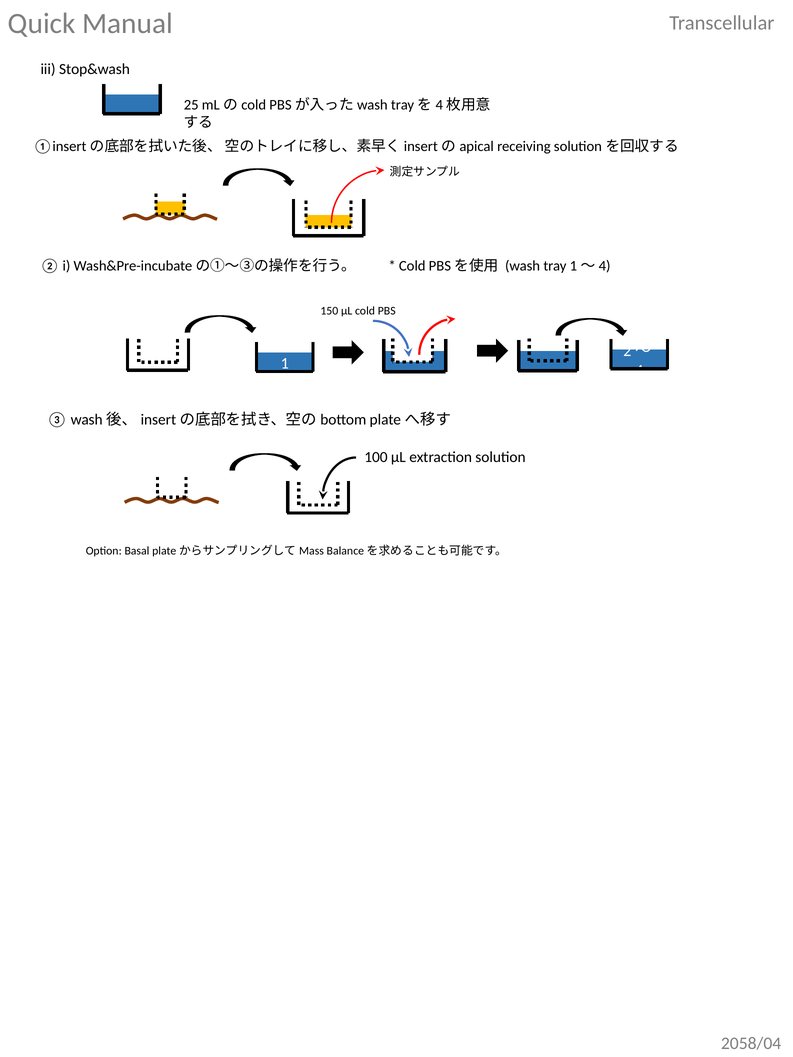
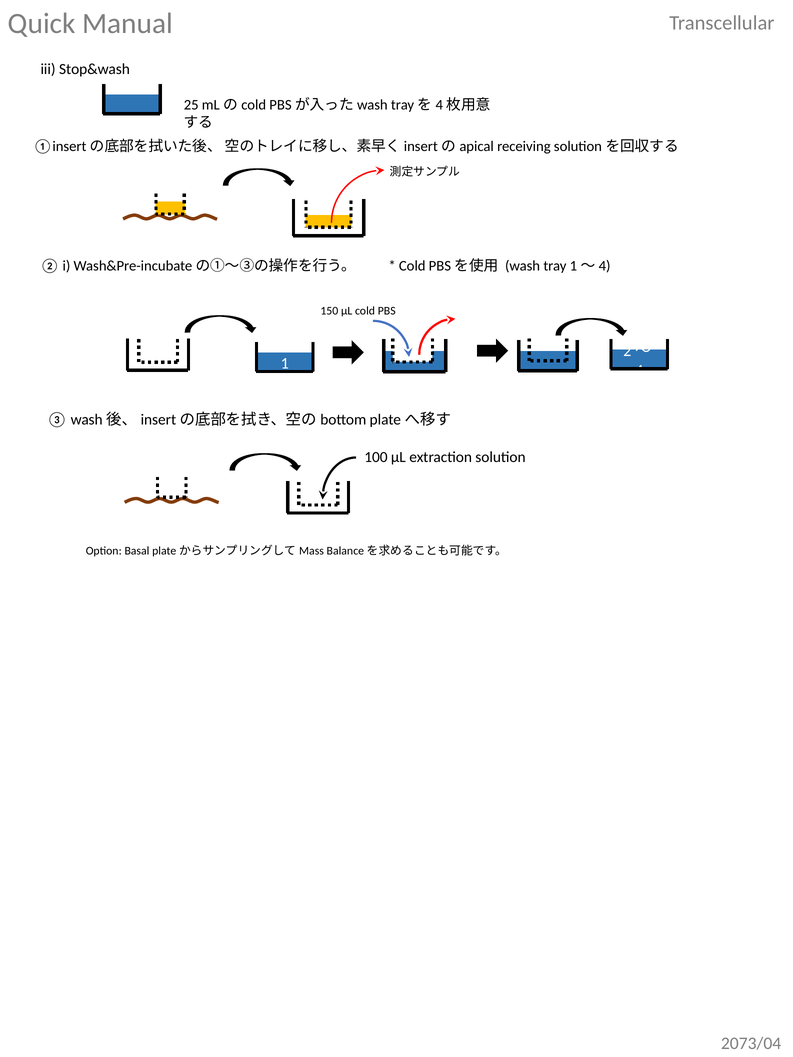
2058/04: 2058/04 -> 2073/04
